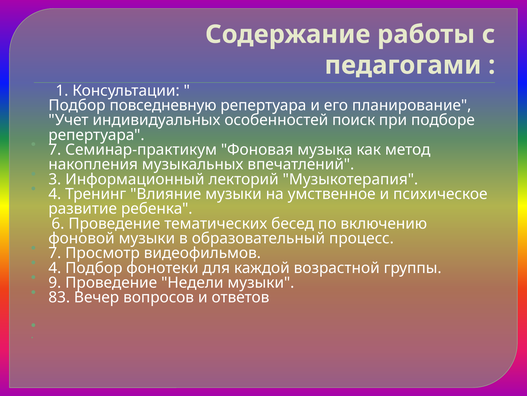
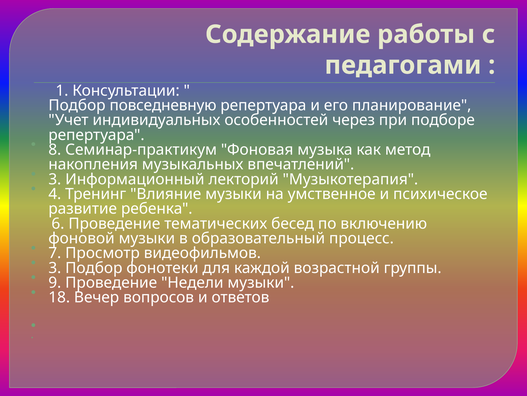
поиск: поиск -> через
7 at (55, 149): 7 -> 8
4 at (55, 268): 4 -> 3
83: 83 -> 18
